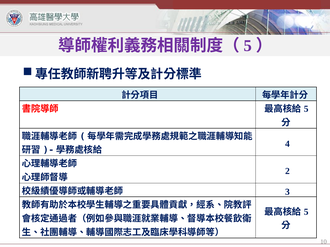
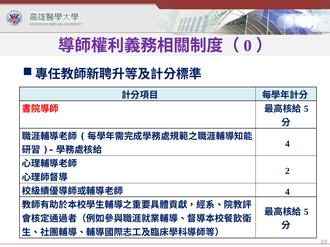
5 at (248, 46): 5 -> 0
3 at (287, 192): 3 -> 4
